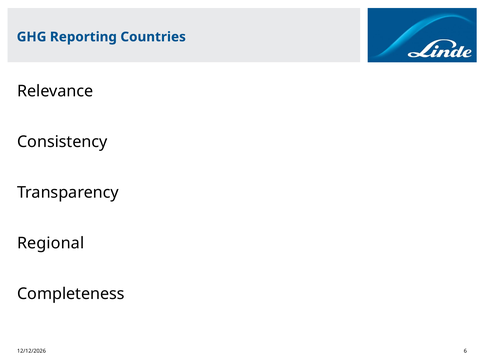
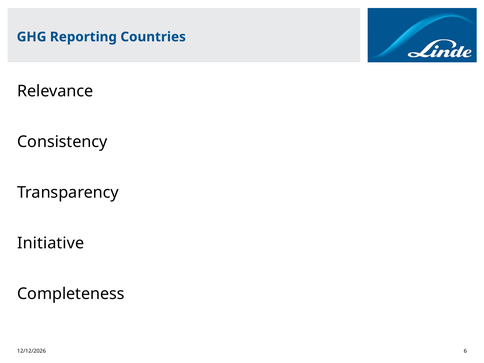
Regional: Regional -> Initiative
